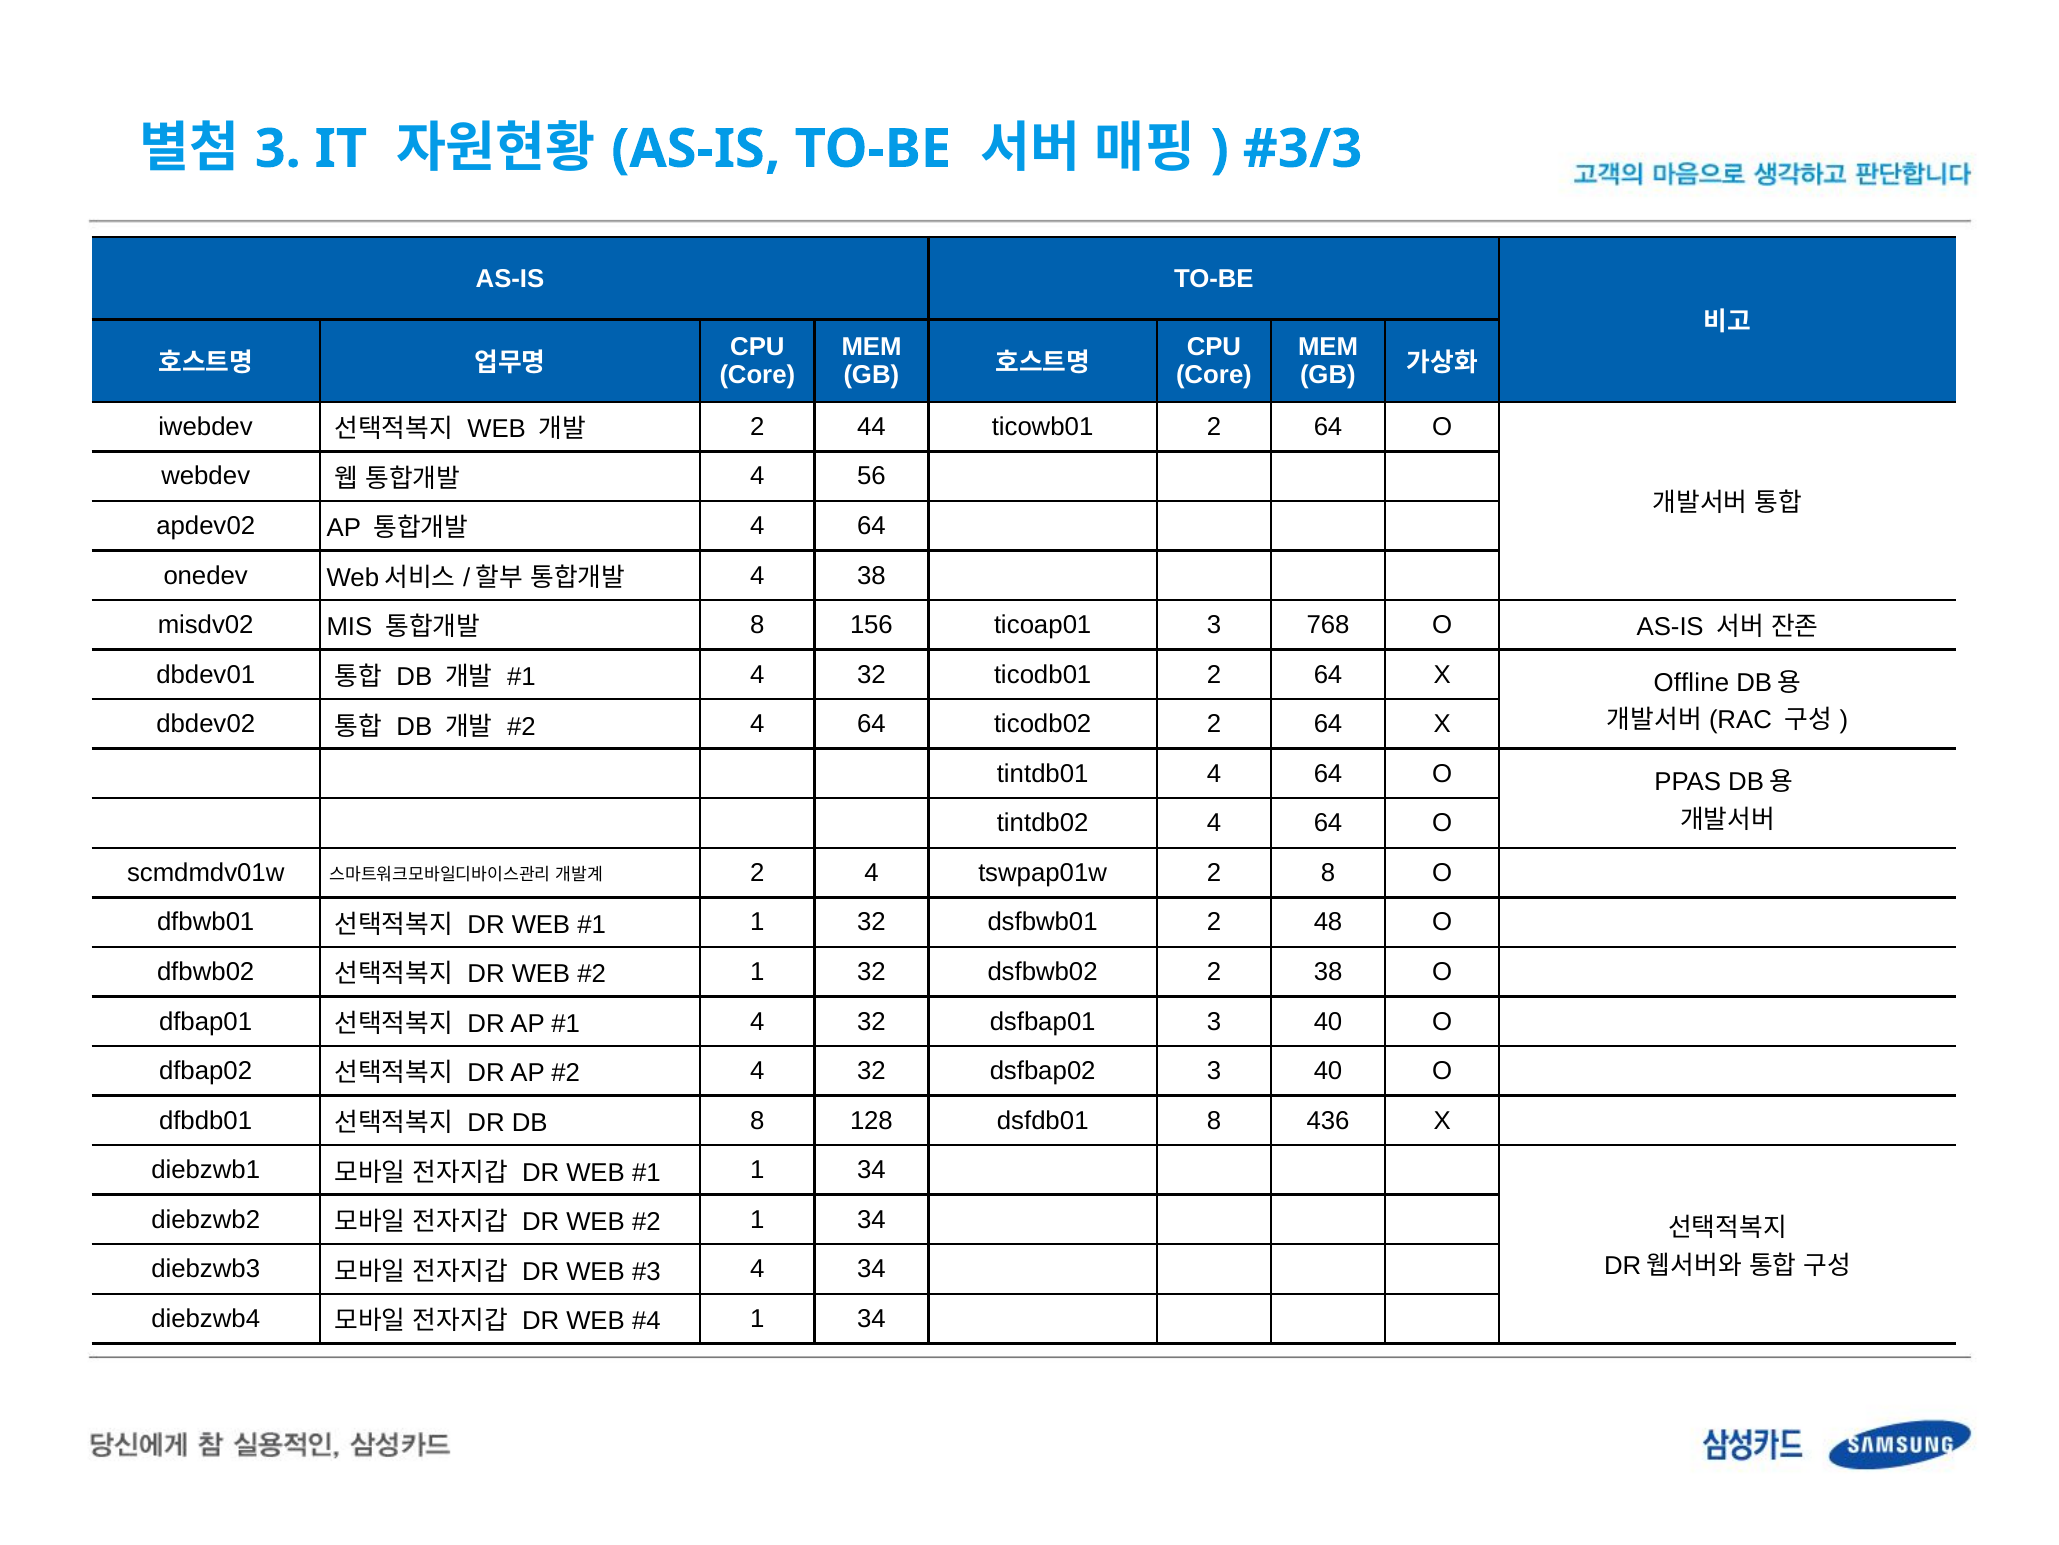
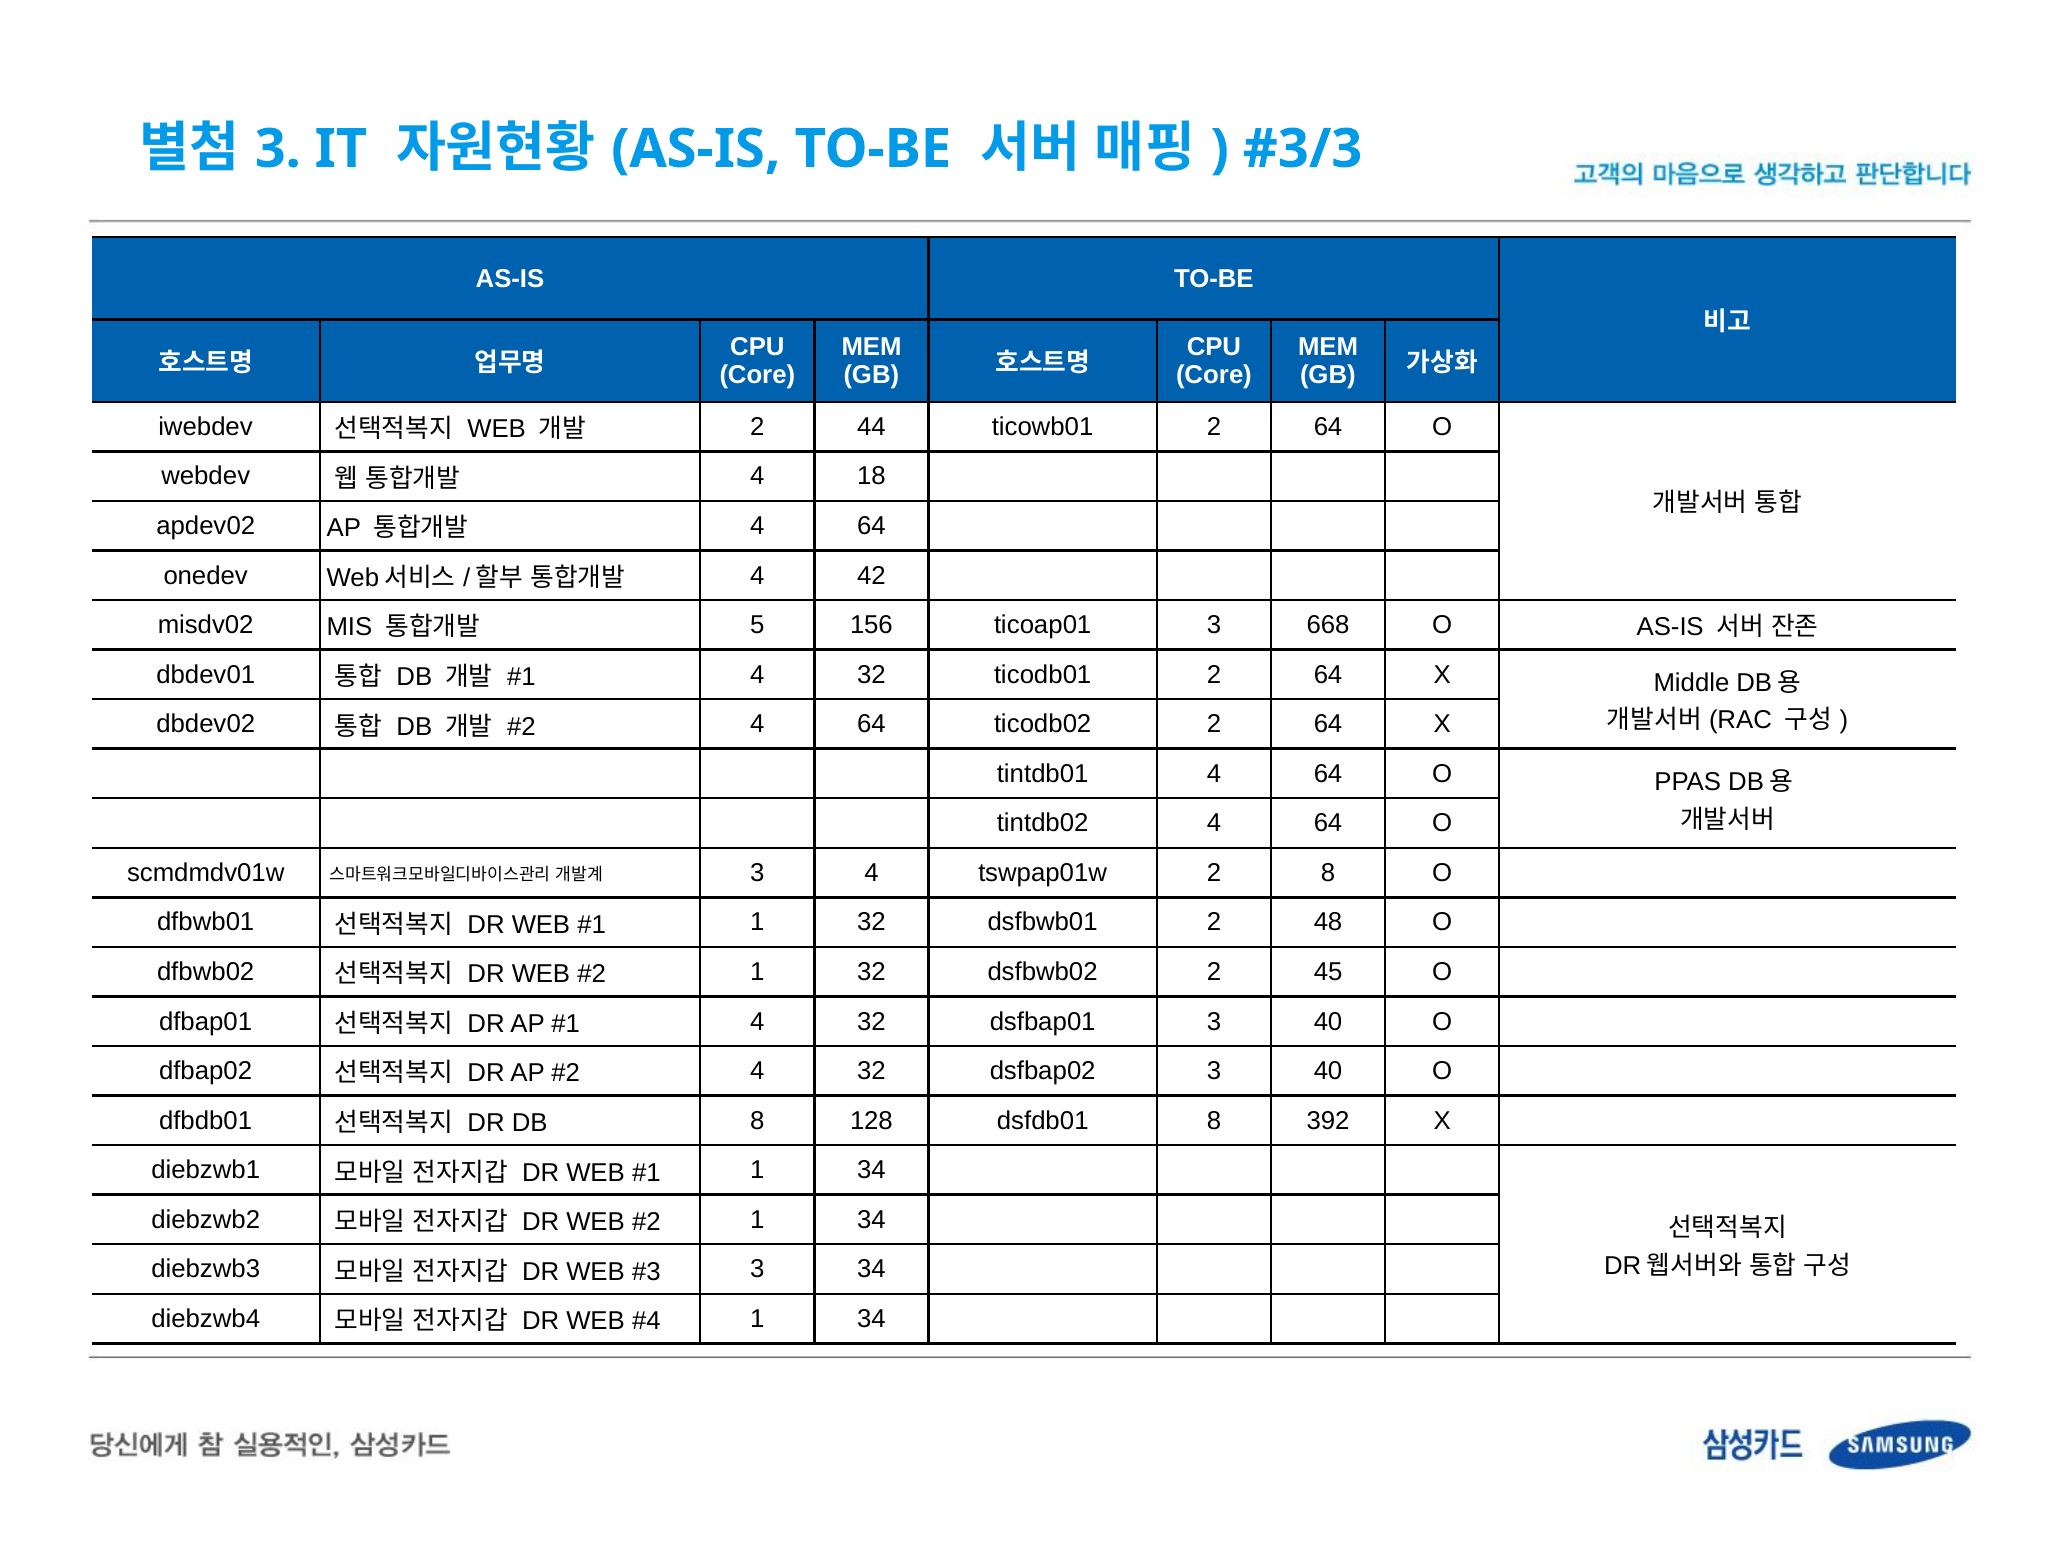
56: 56 -> 18
4 38: 38 -> 42
8 at (757, 625): 8 -> 5
768: 768 -> 668
Offline: Offline -> Middle
2 at (757, 872): 2 -> 3
2 38: 38 -> 45
436: 436 -> 392
4 at (757, 1269): 4 -> 3
